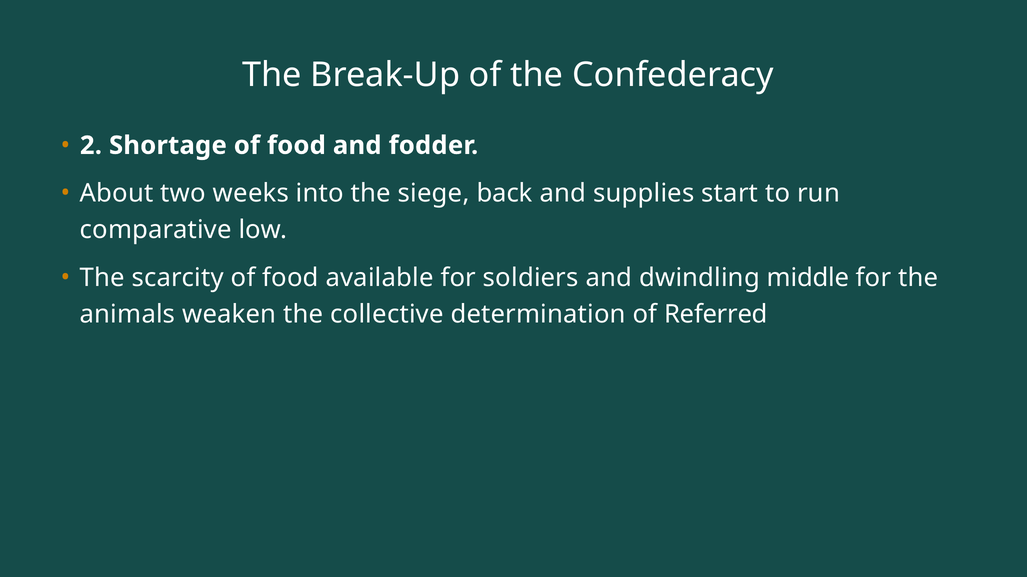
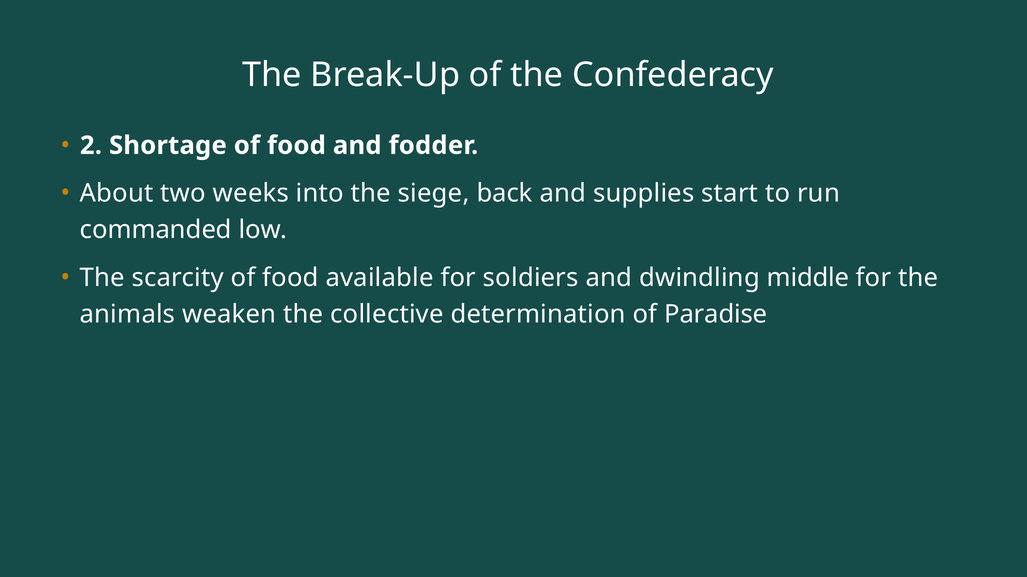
comparative: comparative -> commanded
Referred: Referred -> Paradise
